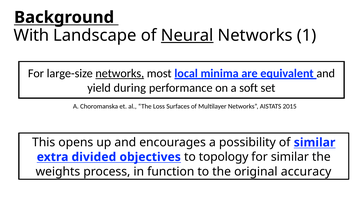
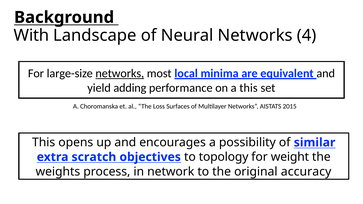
Neural underline: present -> none
1: 1 -> 4
during: during -> adding
a soft: soft -> this
divided: divided -> scratch
for similar: similar -> weight
function: function -> network
